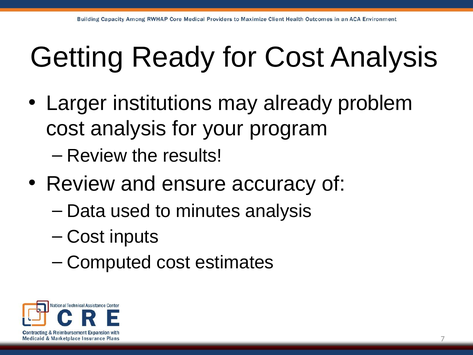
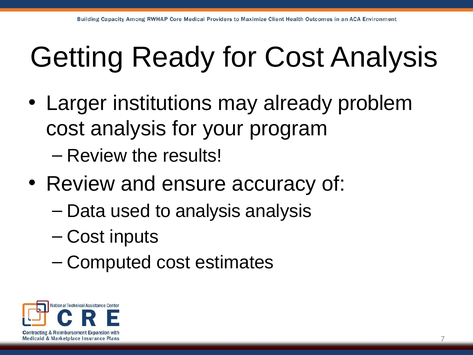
to minutes: minutes -> analysis
